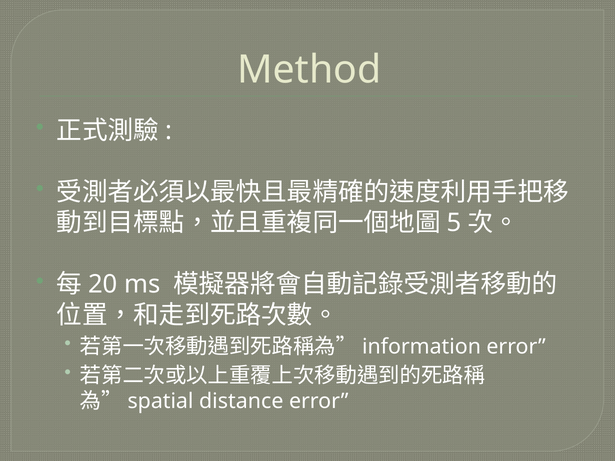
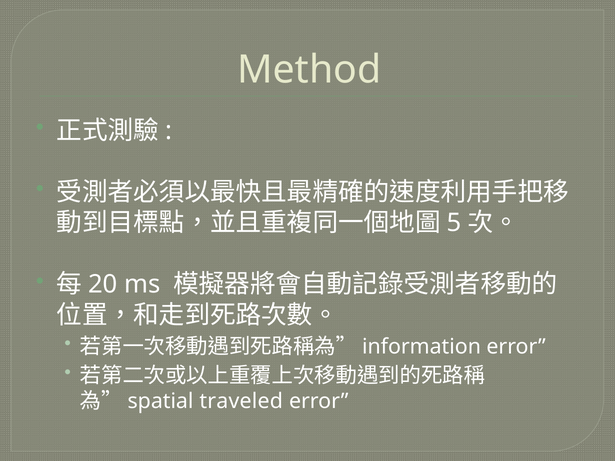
distance: distance -> traveled
